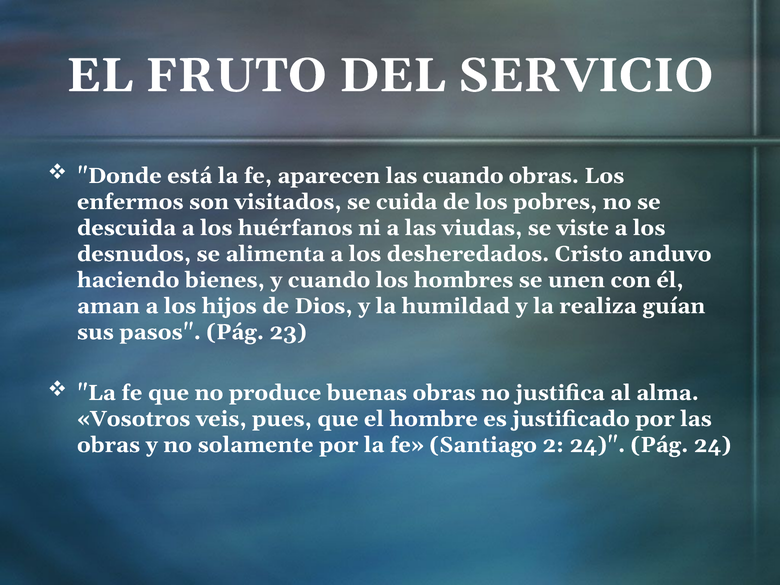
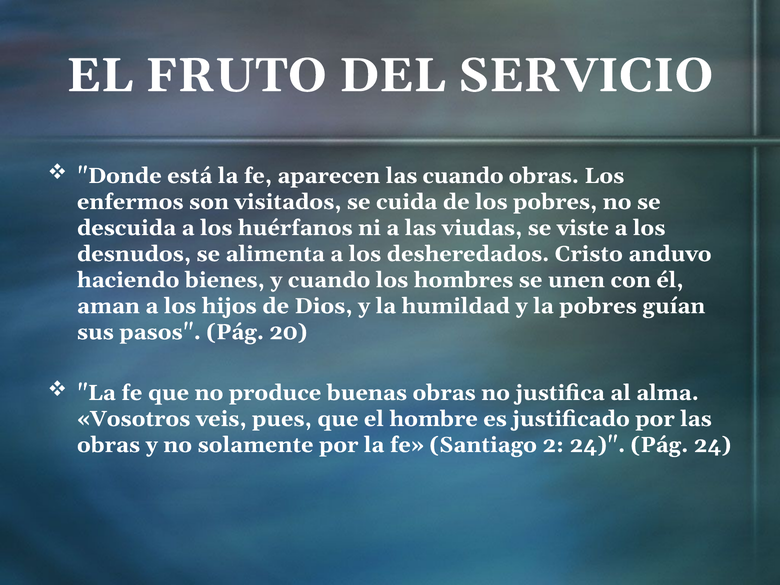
la realiza: realiza -> pobres
23: 23 -> 20
